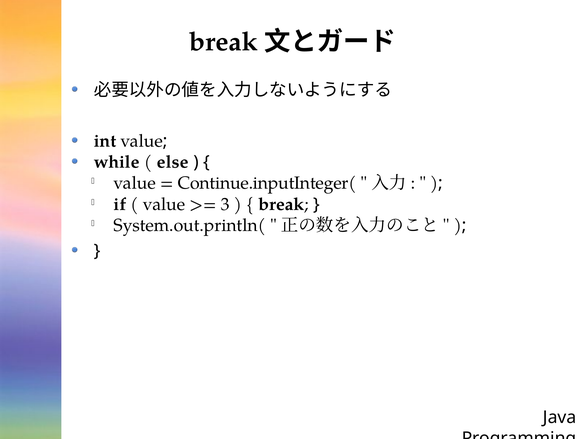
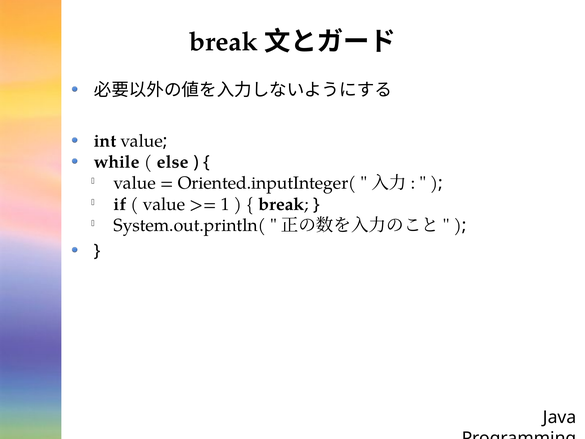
Continue.inputInteger(: Continue.inputInteger( -> Oriented.inputInteger(
3: 3 -> 1
